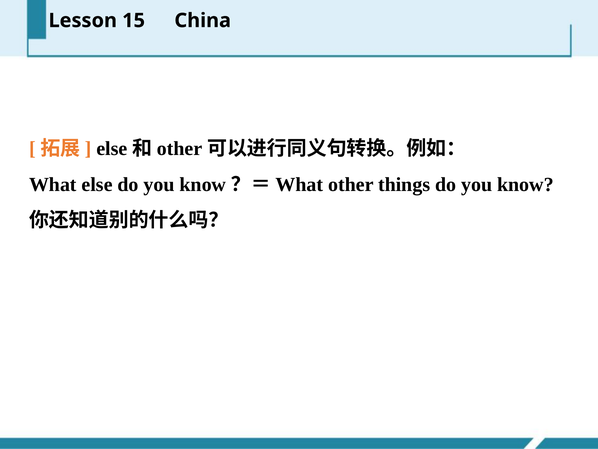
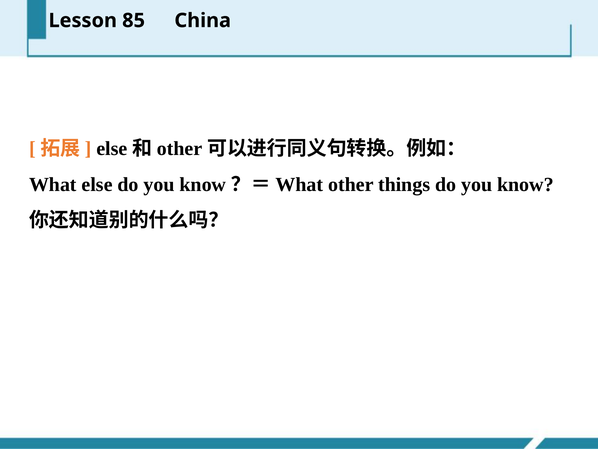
15: 15 -> 85
